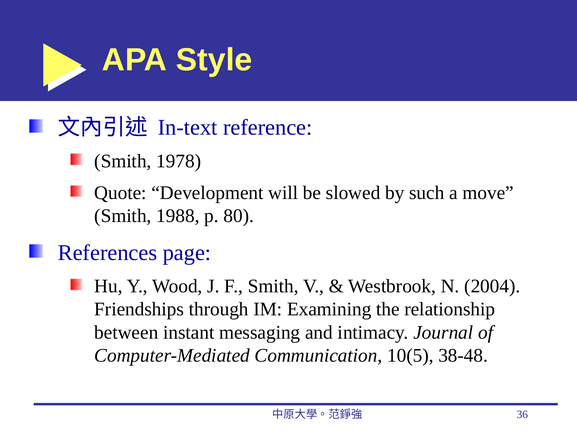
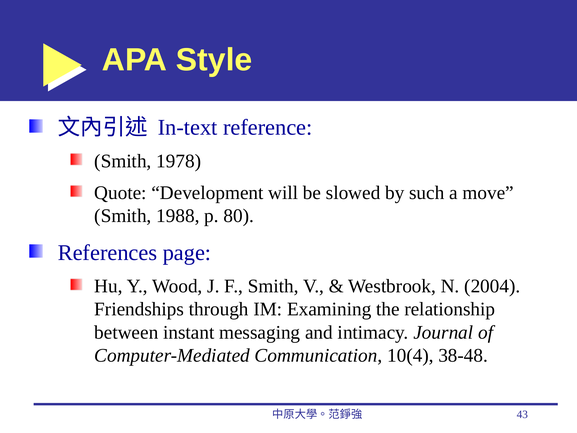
10(5: 10(5 -> 10(4
36: 36 -> 43
